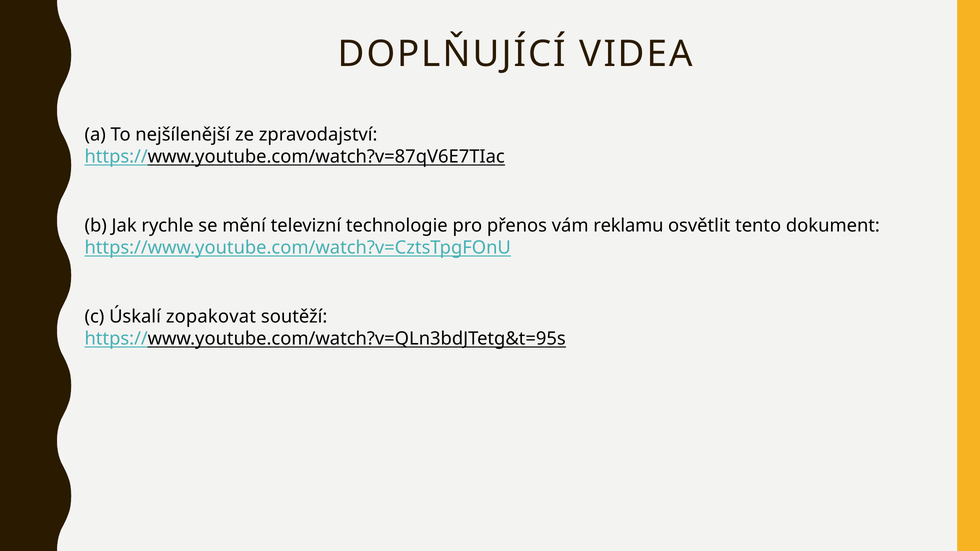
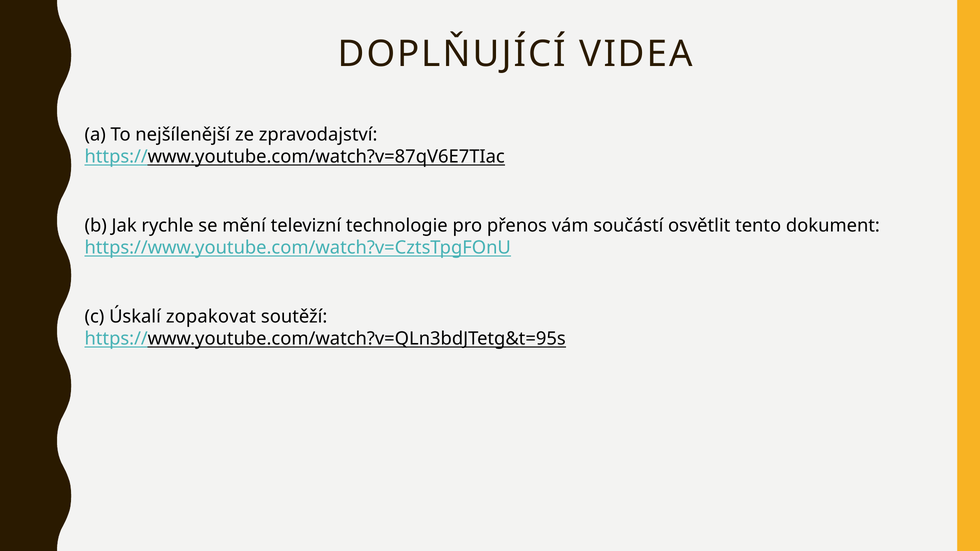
reklamu: reklamu -> součástí
